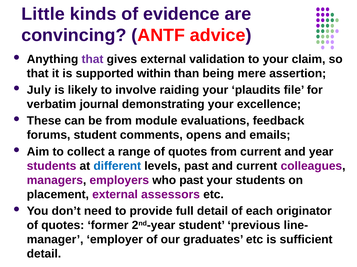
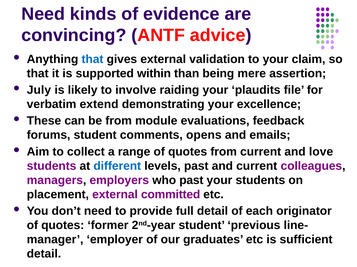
Little at (43, 14): Little -> Need
that at (93, 59) colour: purple -> blue
journal: journal -> extend
year: year -> love
assessors: assessors -> committed
